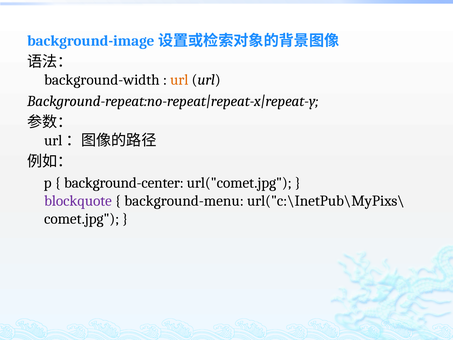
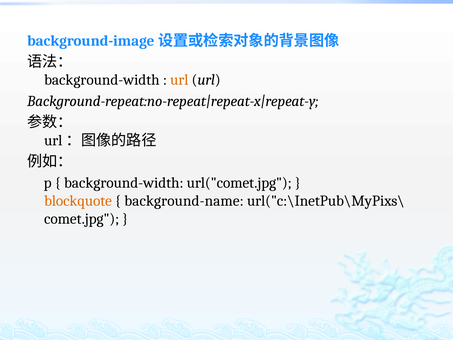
background-center at (124, 183): background-center -> background-width
blockquote colour: purple -> orange
background-menu: background-menu -> background-name
